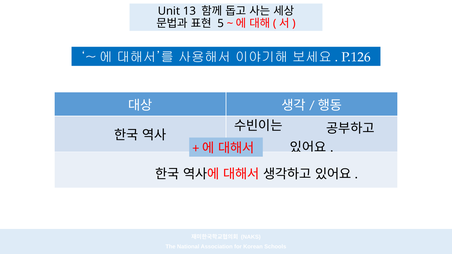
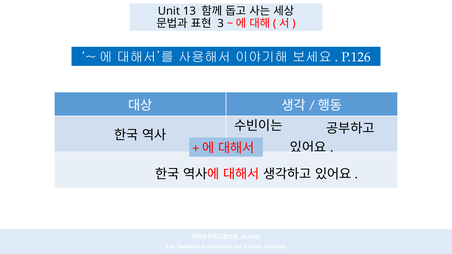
5: 5 -> 3
